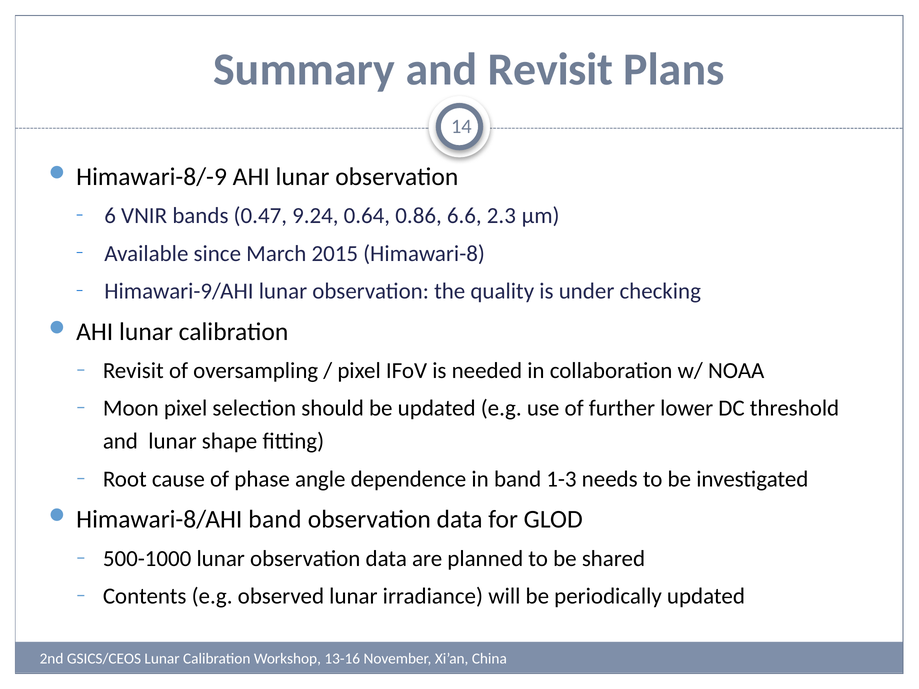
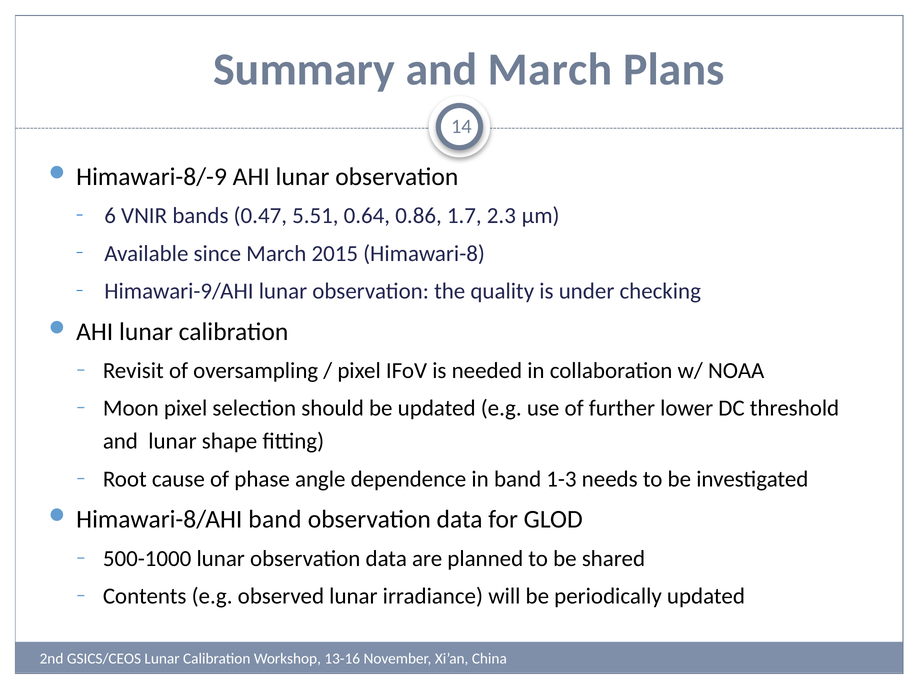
and Revisit: Revisit -> March
9.24: 9.24 -> 5.51
6.6: 6.6 -> 1.7
